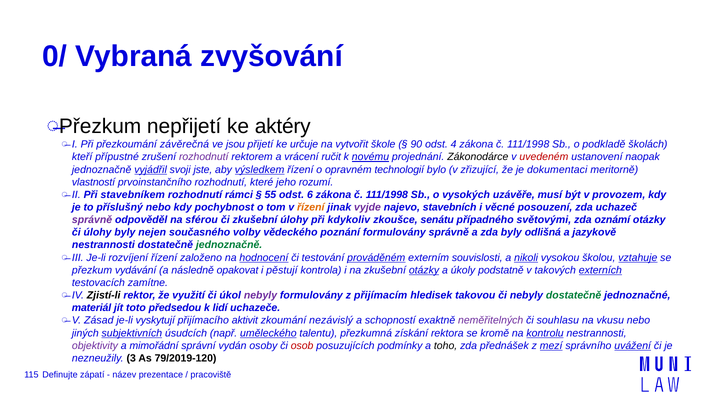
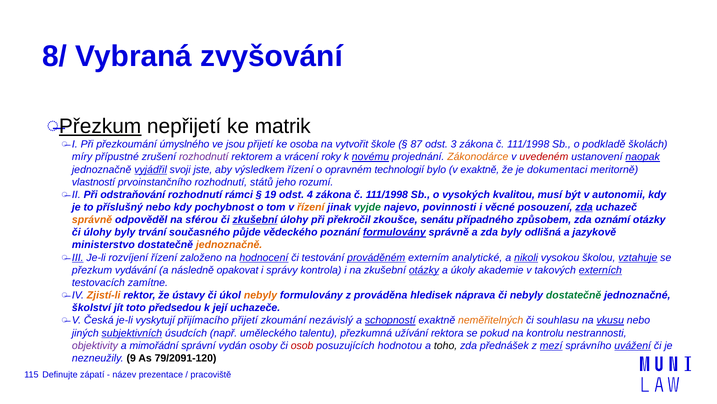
0/: 0/ -> 8/
Přezkum at (100, 126) underline: none -> present
aktéry: aktéry -> matrik
závěrečná: závěrečná -> úmyslného
určuje: určuje -> osoba
90: 90 -> 87
4: 4 -> 3
kteří: kteří -> míry
ručit: ručit -> roky
Zákonodárce colour: black -> orange
naopak underline: none -> present
výsledkem underline: present -> none
v zřizující: zřizující -> exaktně
které: které -> států
stavebníkem: stavebníkem -> odstraňování
55: 55 -> 19
6: 6 -> 4
uzávěře: uzávěře -> kvalitou
provozem: provozem -> autonomii
vyjde colour: purple -> green
stavebních: stavebních -> povinnosti
zda at (584, 207) underline: none -> present
správně at (92, 220) colour: purple -> orange
zkušební at (255, 220) underline: none -> present
kdykoliv: kdykoliv -> překročil
světovými: světovými -> způsobem
nejen: nejen -> trvání
volby: volby -> půjde
formulovány at (394, 232) underline: none -> present
nestrannosti at (103, 245): nestrannosti -> ministerstvo
jednoznačně at (229, 245) colour: green -> orange
III underline: none -> present
souvislosti: souvislosti -> analytické
pěstují: pěstují -> správy
podstatně: podstatně -> akademie
Zjistí-li colour: black -> orange
využití: využití -> ústavy
nebyly at (260, 295) colour: purple -> orange
přijímacím: přijímacím -> prováděna
takovou: takovou -> náprava
materiál: materiál -> školství
lidí: lidí -> její
Zásad: Zásad -> Česká
přijímacího aktivit: aktivit -> přijetí
schopností underline: none -> present
neměřitelných colour: purple -> orange
vkusu underline: none -> present
uměleckého underline: present -> none
získání: získání -> užívání
kromě: kromě -> pokud
kontrolu underline: present -> none
podmínky: podmínky -> hodnotou
3: 3 -> 9
79/2019-120: 79/2019-120 -> 79/2091-120
